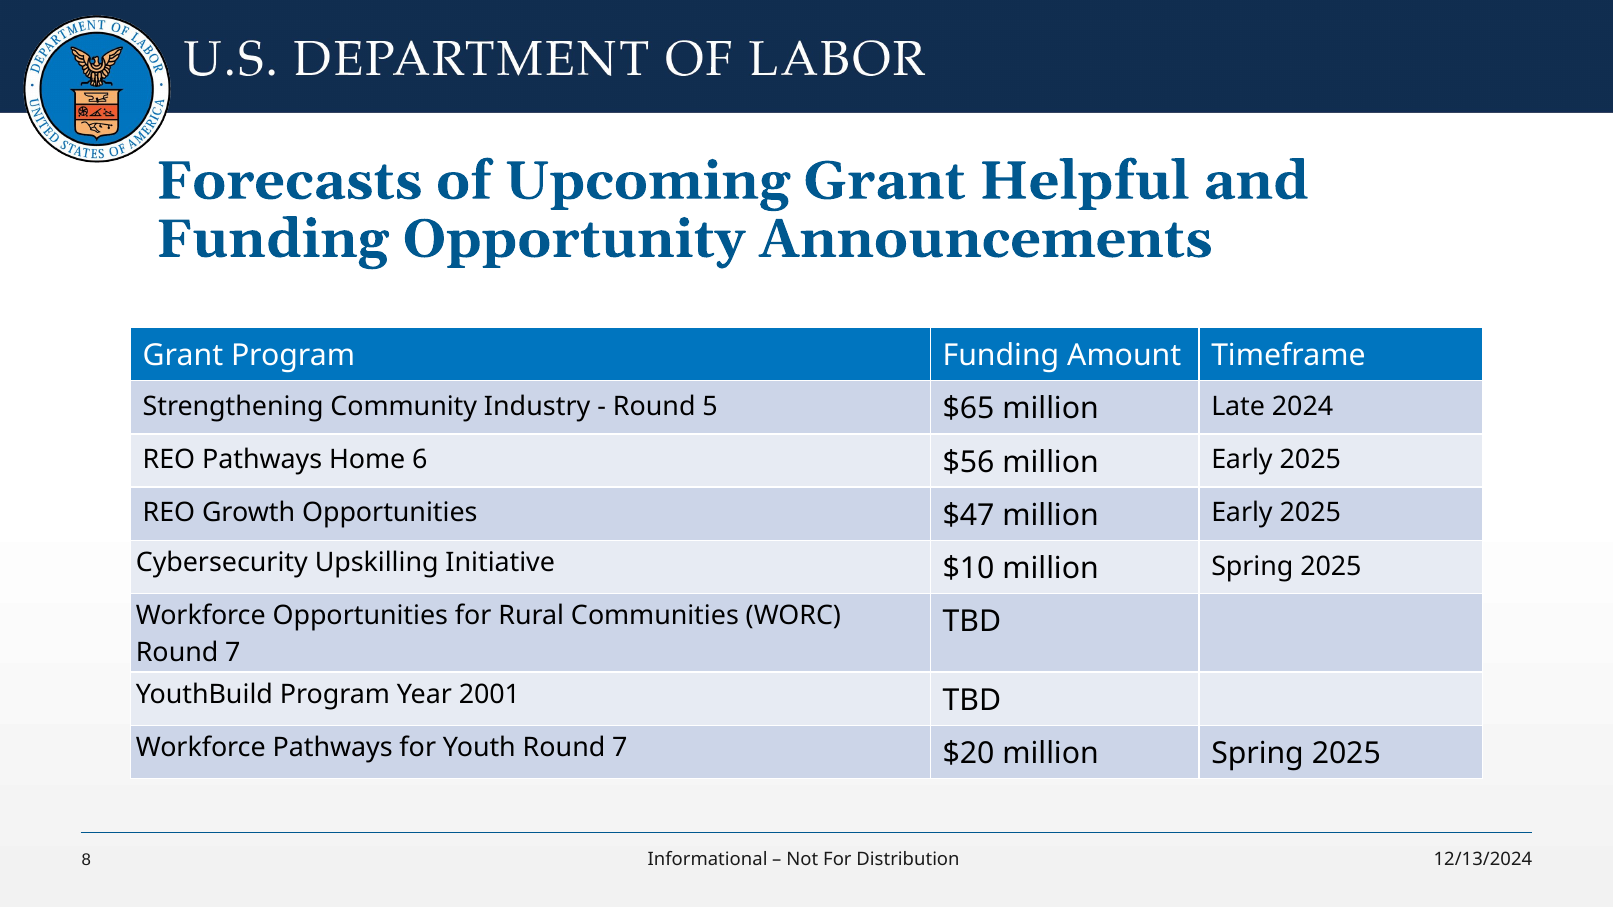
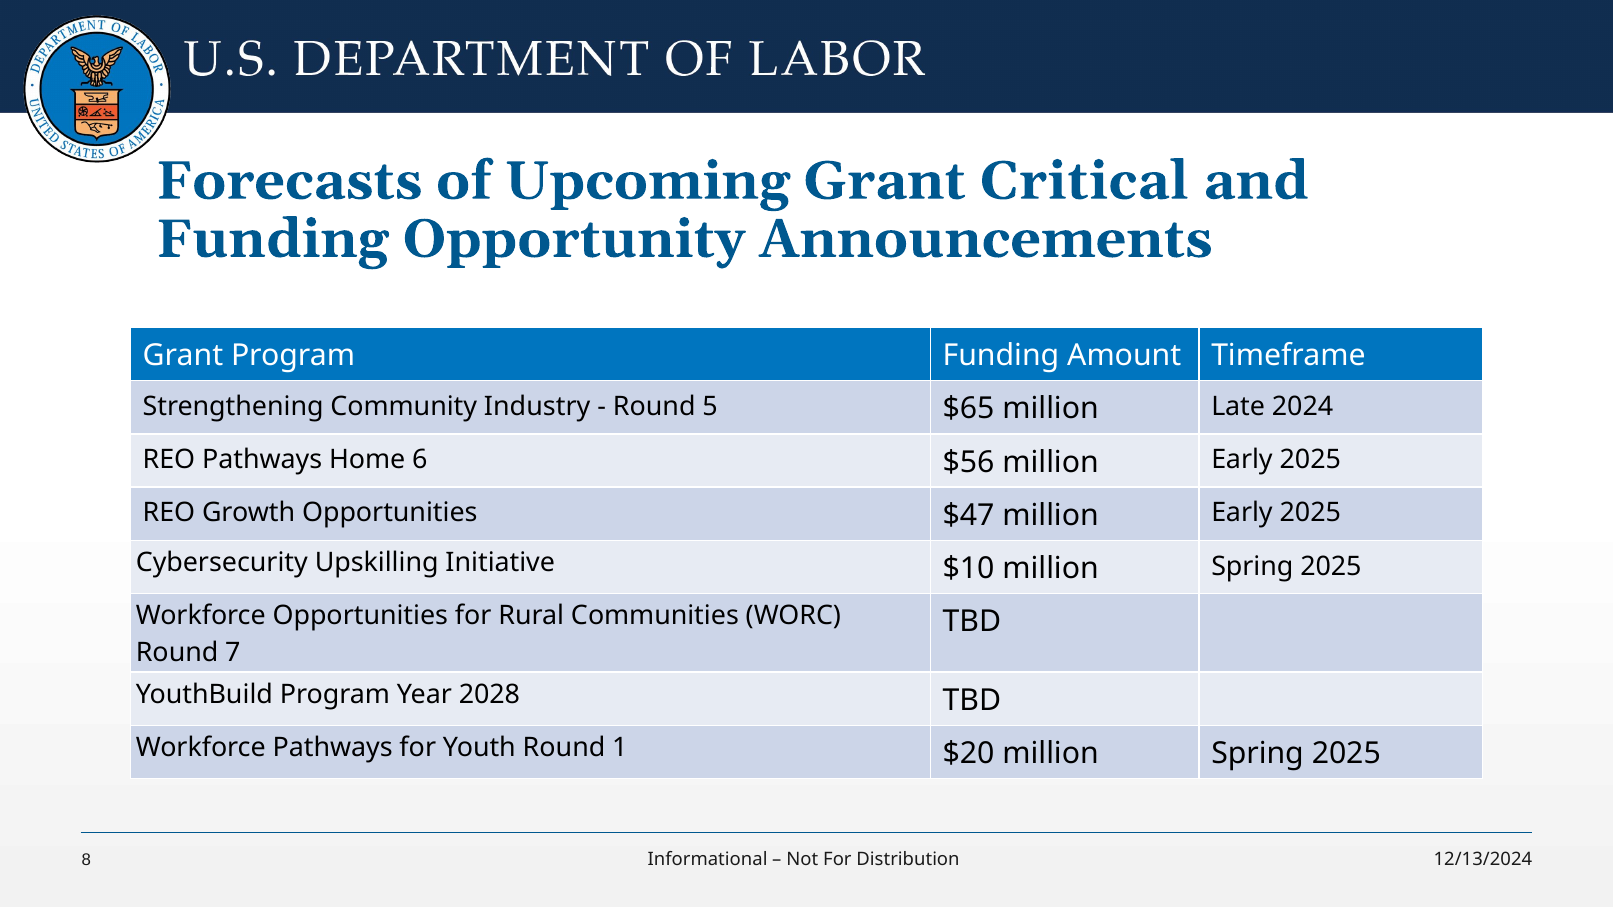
Helpful: Helpful -> Critical
2001: 2001 -> 2028
Youth Round 7: 7 -> 1
